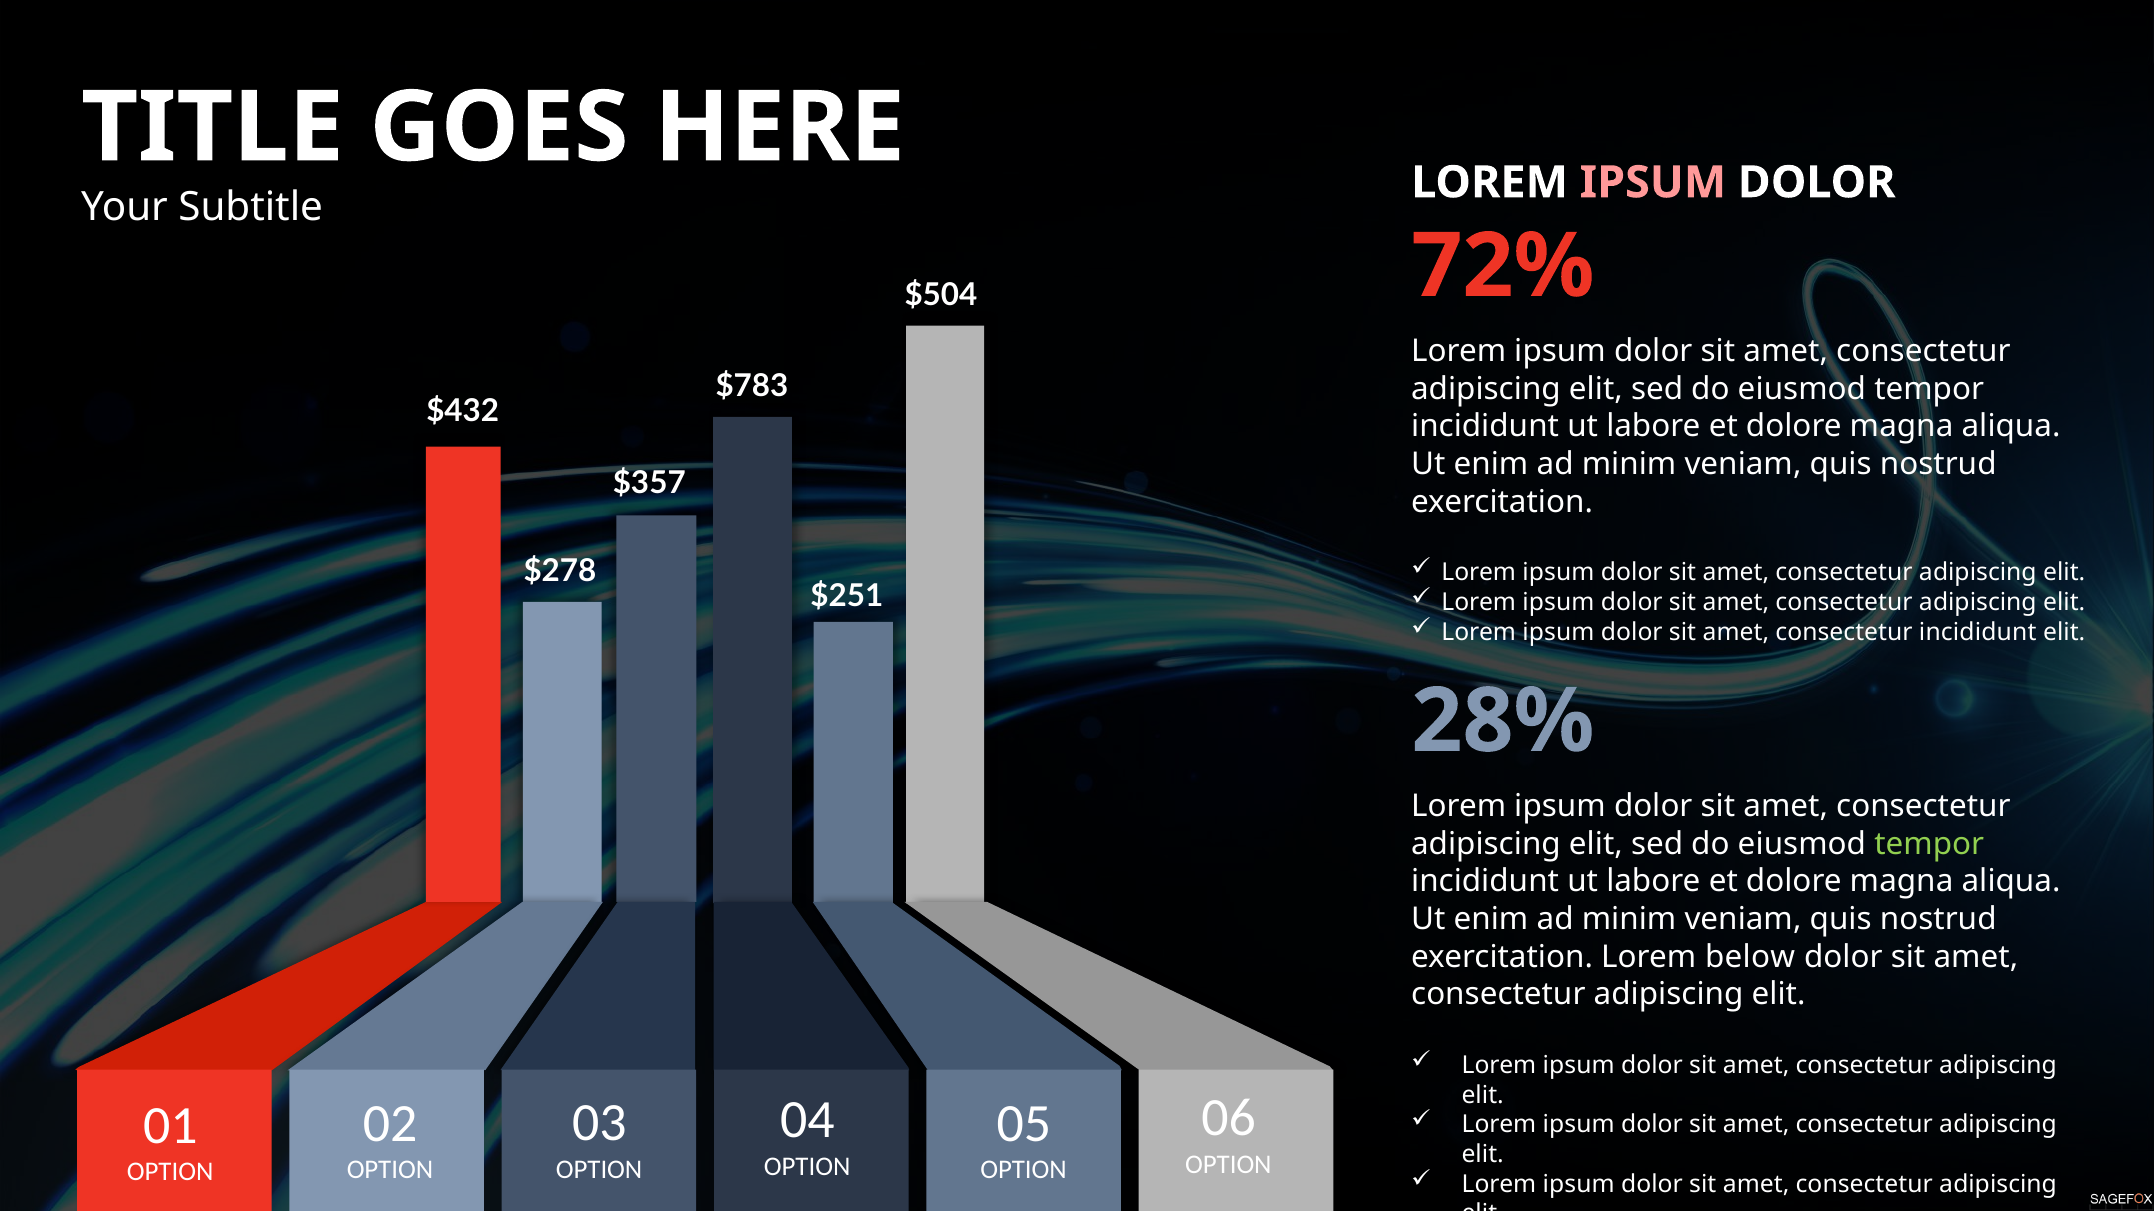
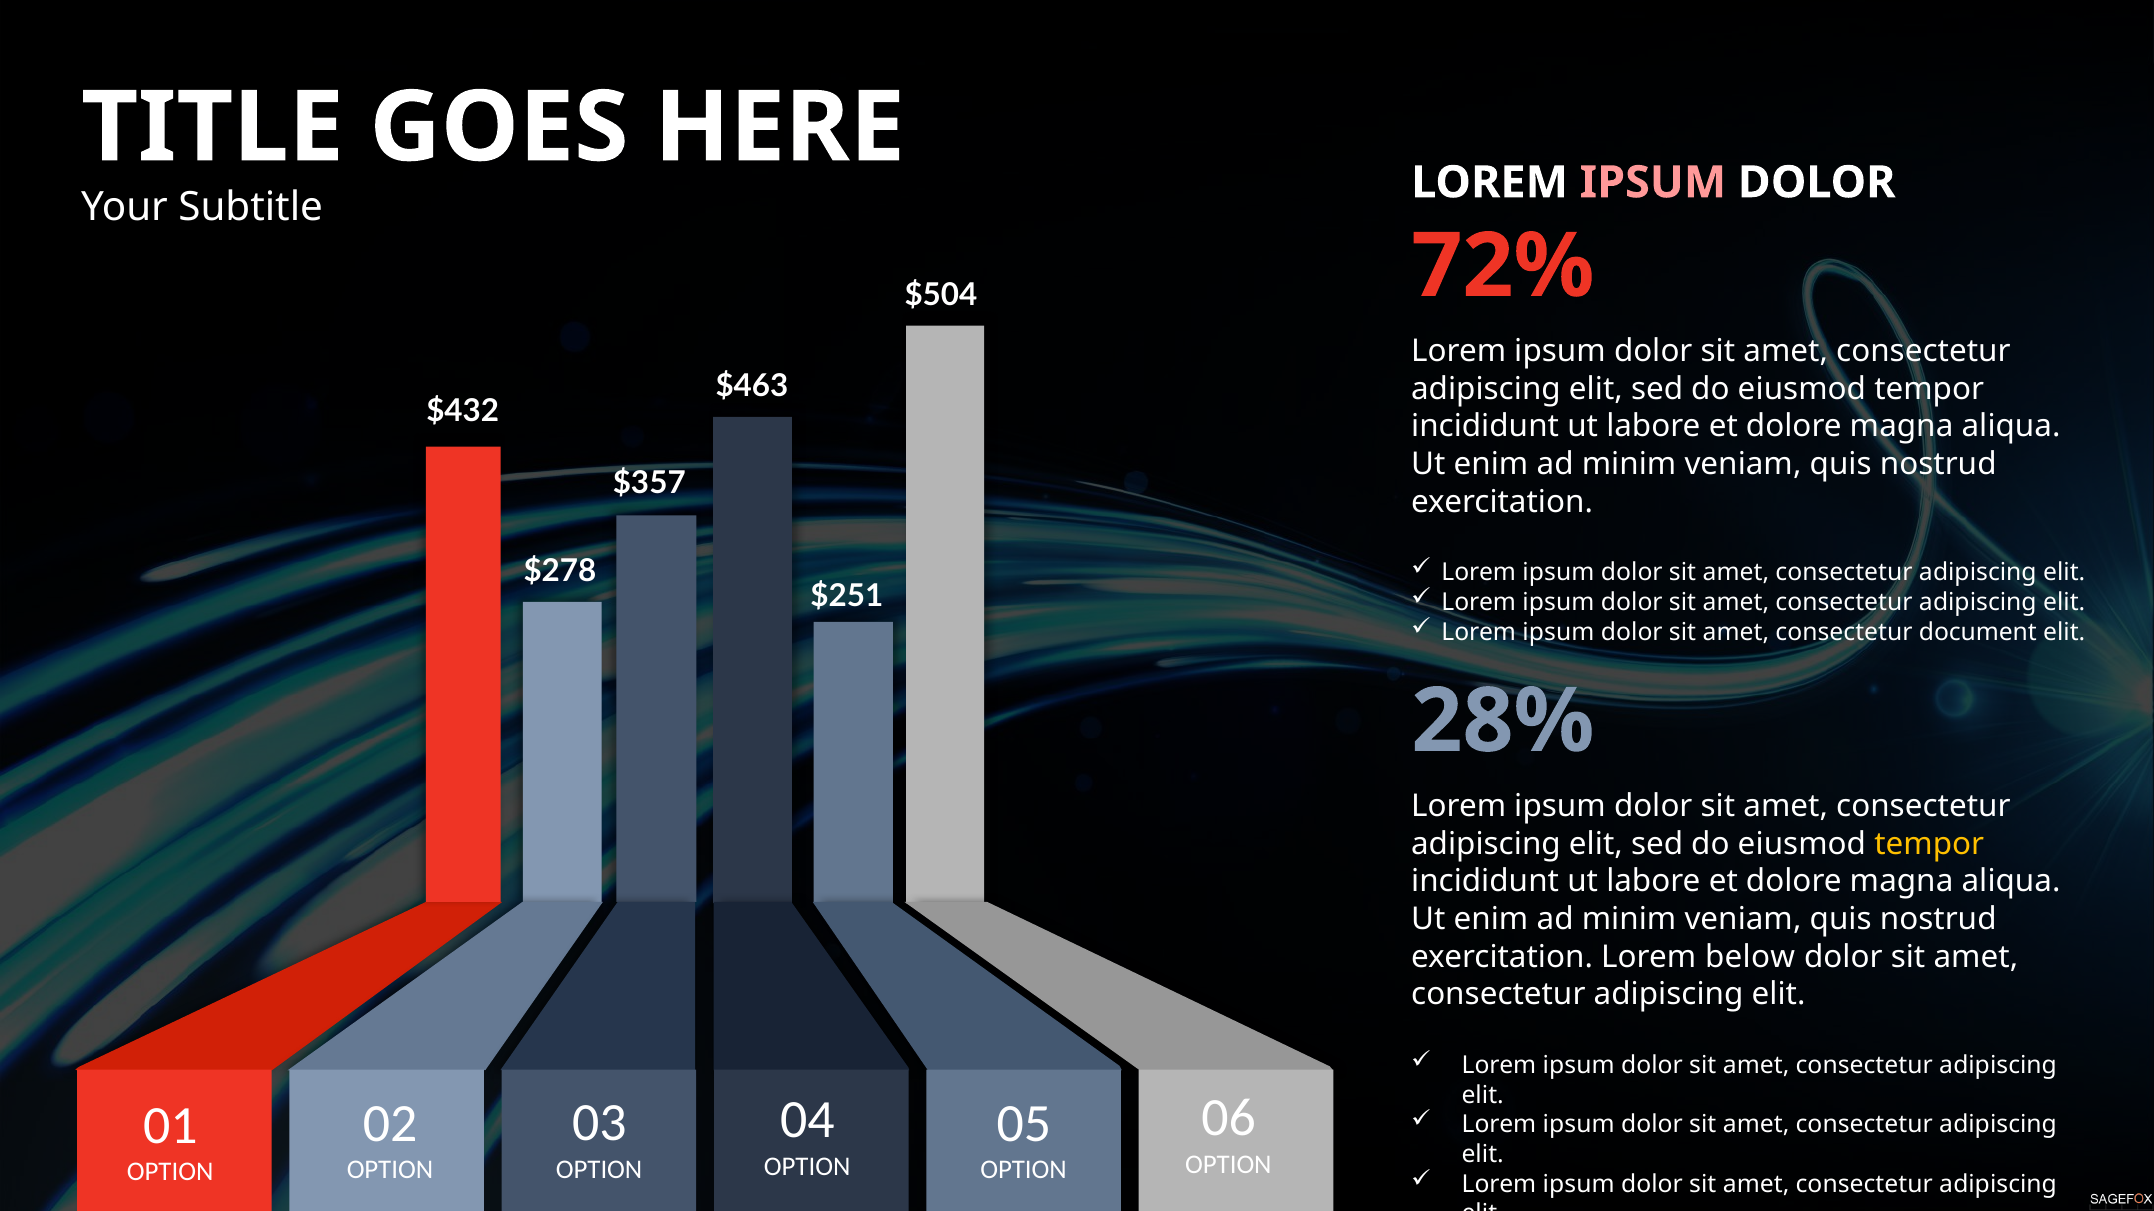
$783: $783 -> $463
consectetur incididunt: incididunt -> document
tempor at (1929, 844) colour: light green -> yellow
